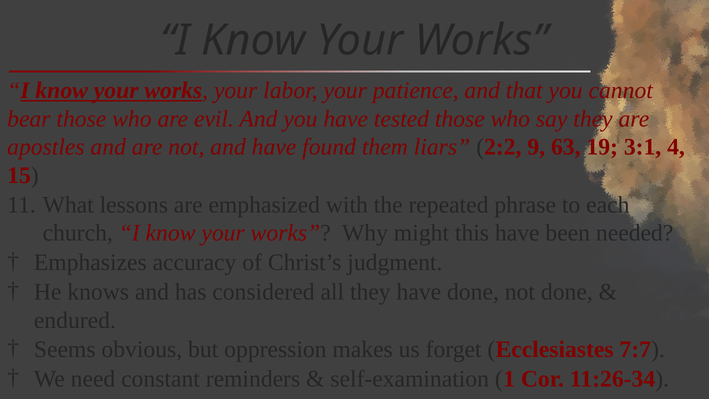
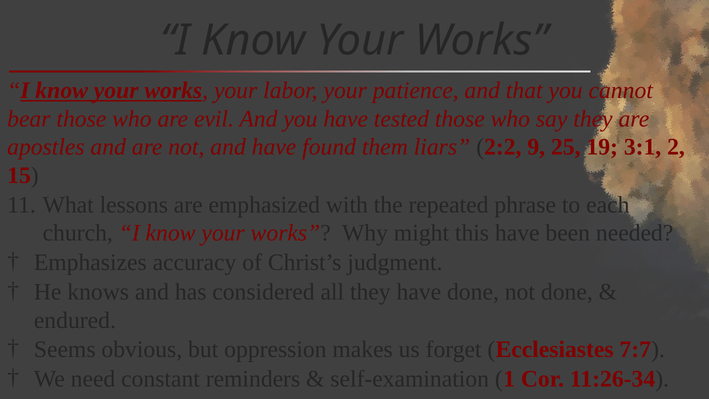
63: 63 -> 25
4: 4 -> 2
